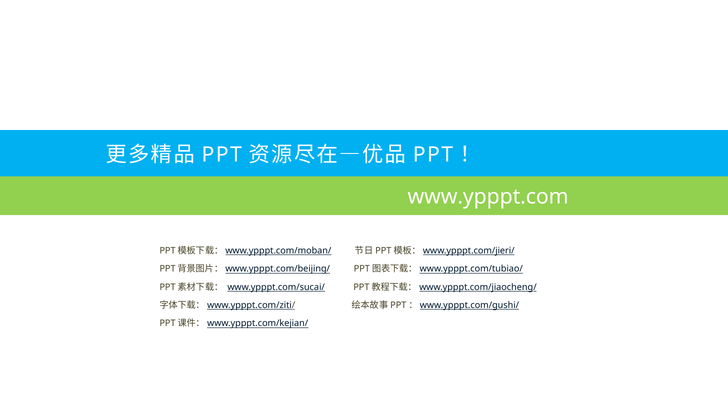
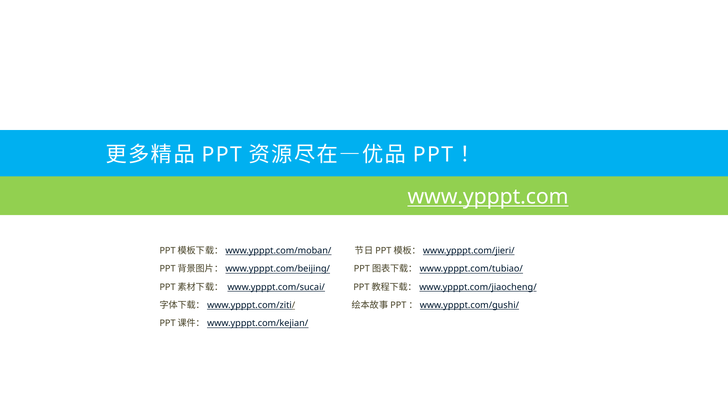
www.ypppt.com underline: none -> present
